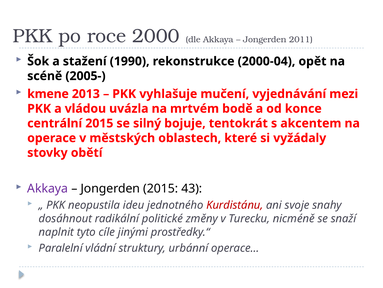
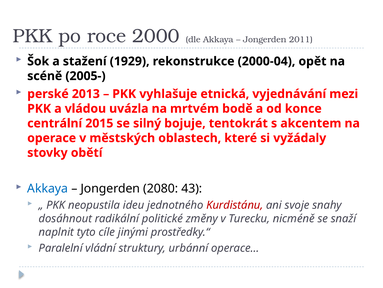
1990: 1990 -> 1929
kmene: kmene -> perské
mučení: mučení -> etnická
Akkaya at (48, 188) colour: purple -> blue
Jongerden 2015: 2015 -> 2080
